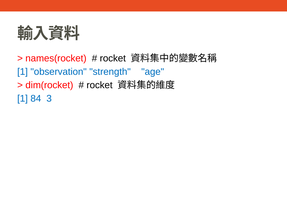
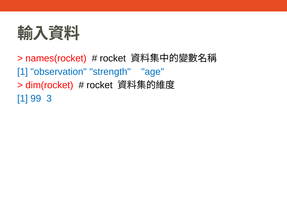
84: 84 -> 99
